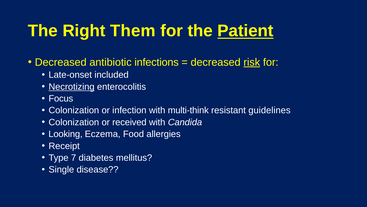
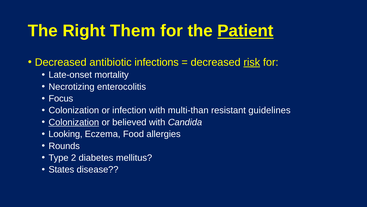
included: included -> mortality
Necrotizing underline: present -> none
multi-think: multi-think -> multi-than
Colonization at (74, 122) underline: none -> present
received: received -> believed
Receipt: Receipt -> Rounds
7: 7 -> 2
Single: Single -> States
